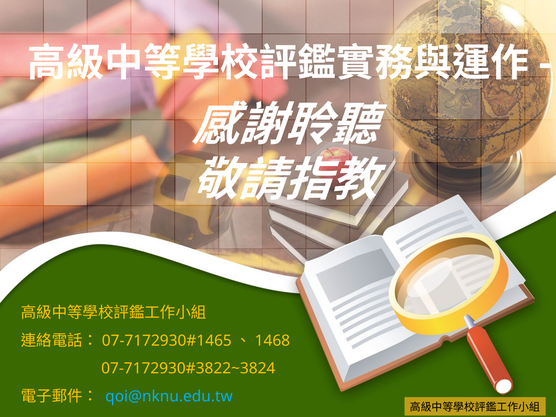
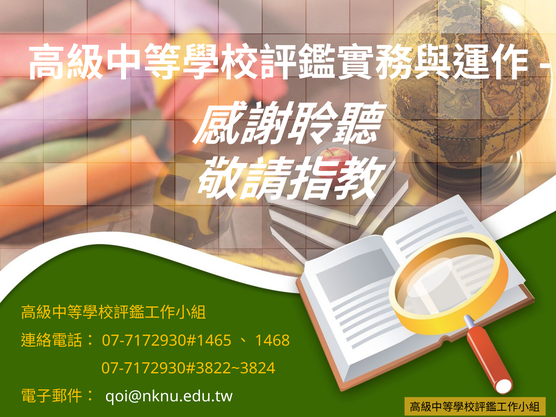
qoi@nknu.edu.tw colour: light blue -> white
